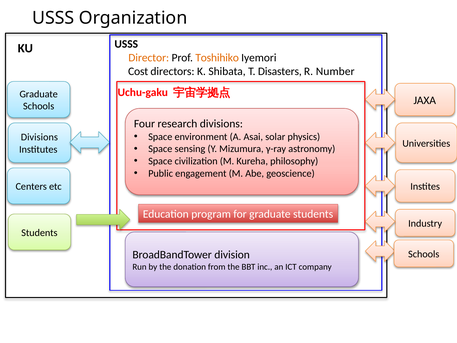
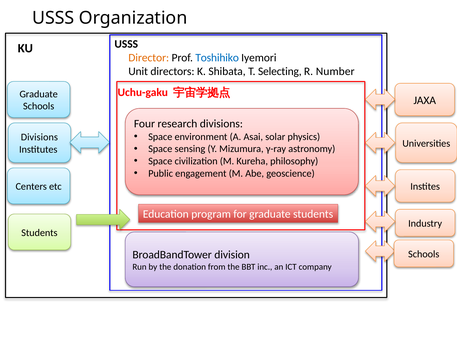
Toshihiko colour: orange -> blue
Cost: Cost -> Unit
Disasters: Disasters -> Selecting
